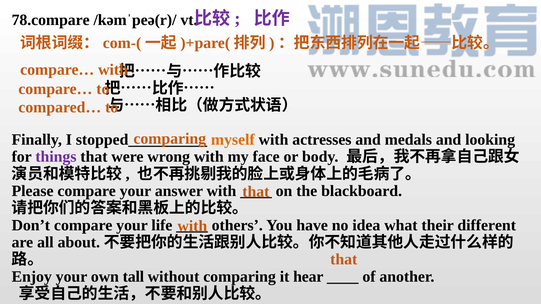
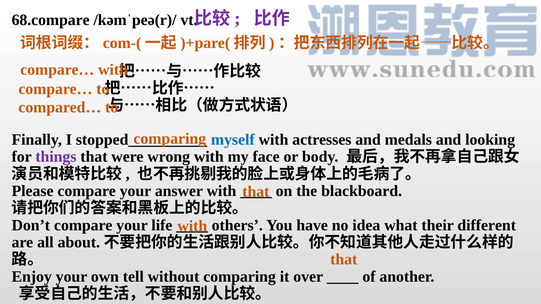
78.compare: 78.compare -> 68.compare
myself colour: orange -> blue
tall: tall -> tell
hear: hear -> over
